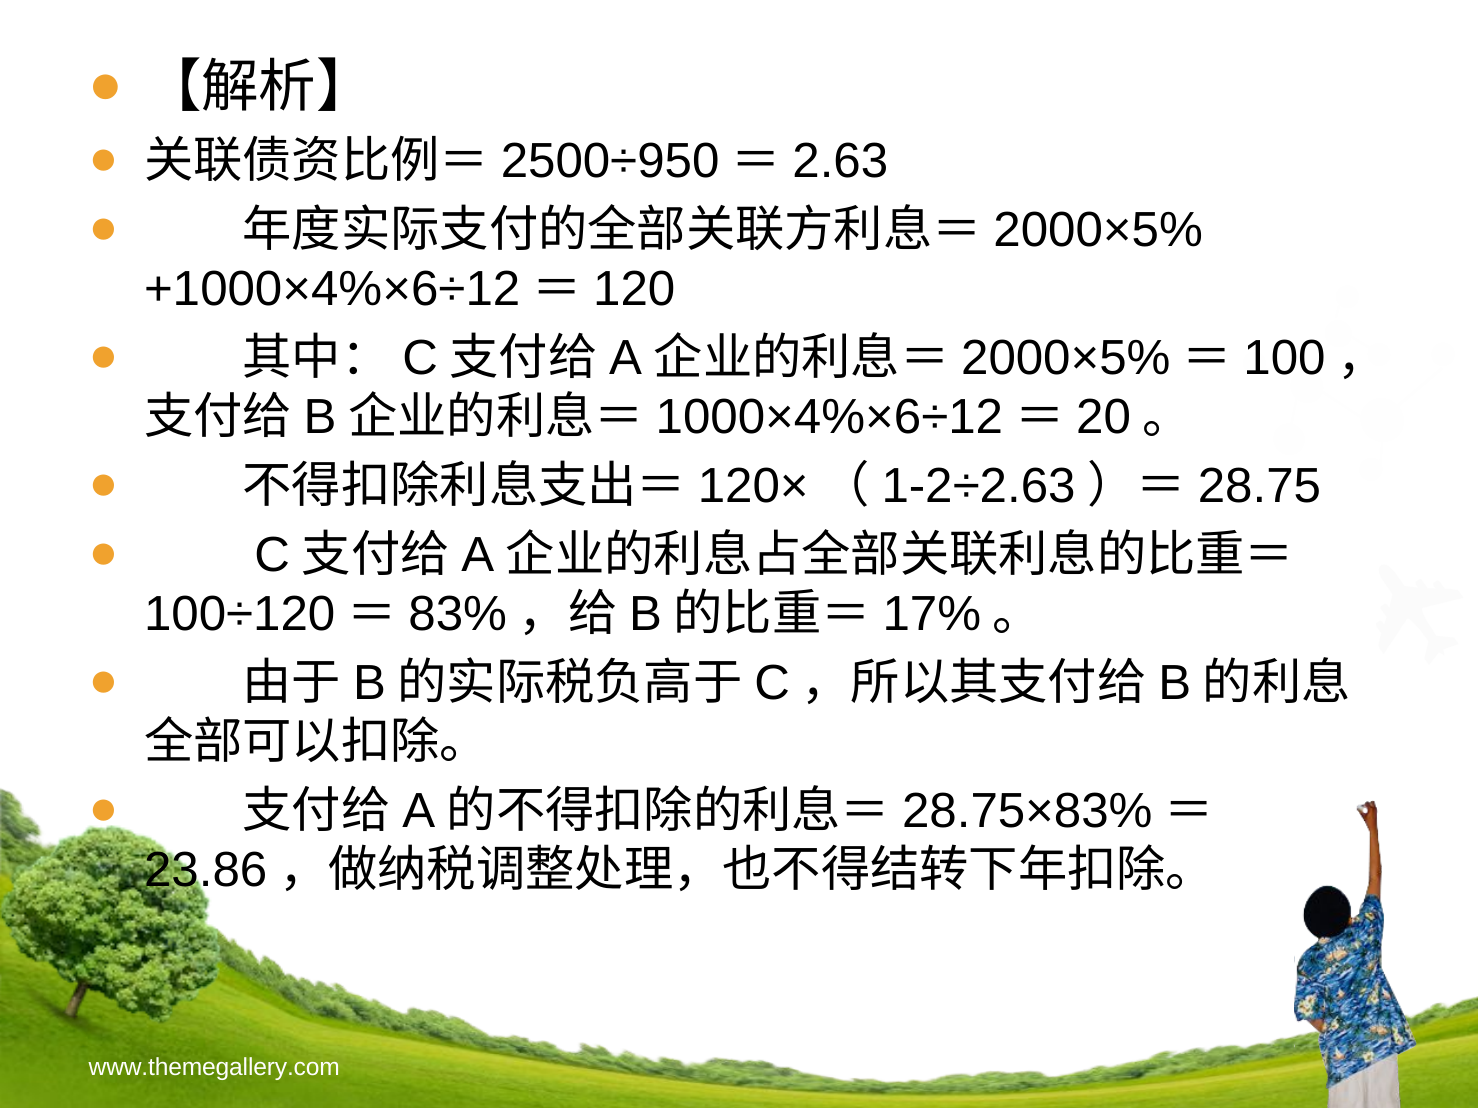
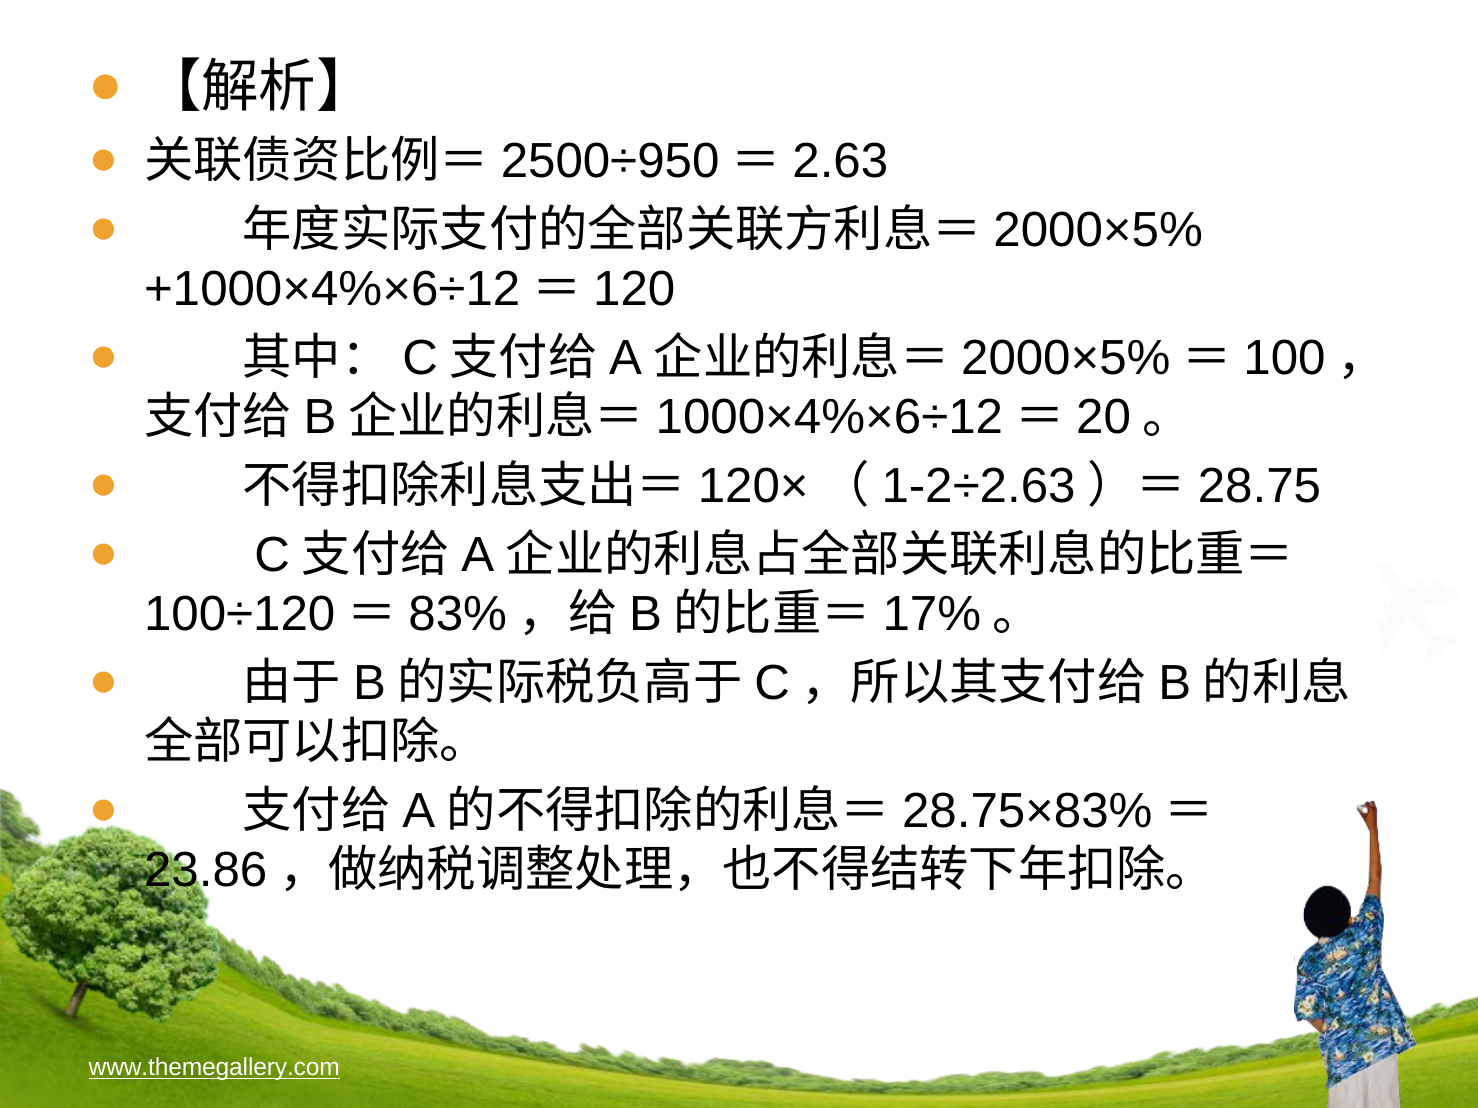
www.themegallery.com underline: none -> present
